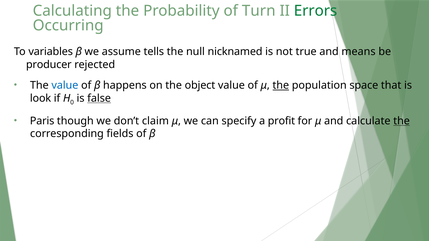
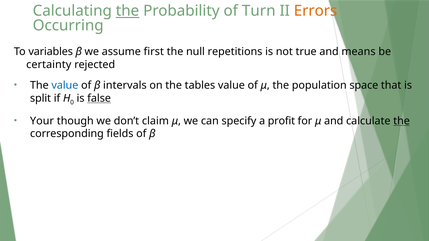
the at (128, 11) underline: none -> present
Errors colour: green -> orange
tells: tells -> first
nicknamed: nicknamed -> repetitions
producer: producer -> certainty
happens: happens -> intervals
object: object -> tables
the at (281, 85) underline: present -> none
look: look -> split
Paris: Paris -> Your
